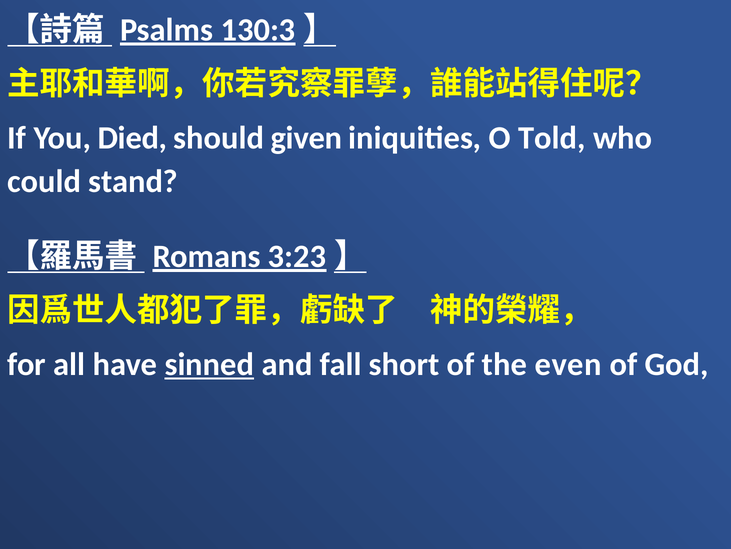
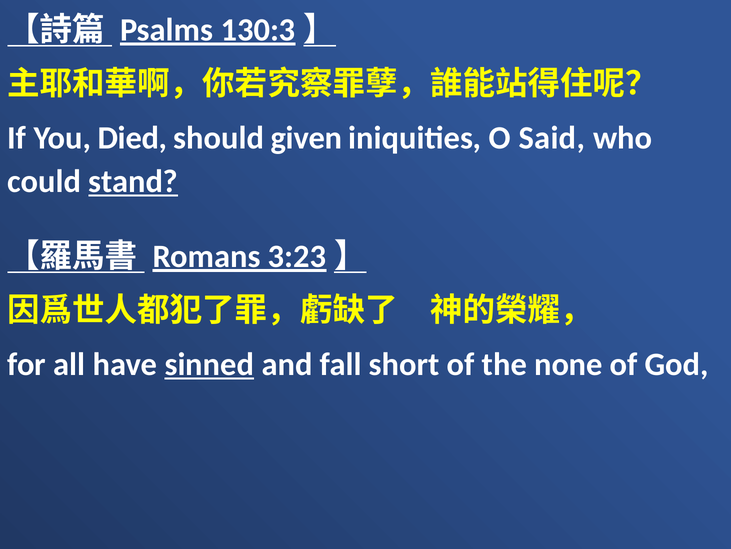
Told: Told -> Said
stand underline: none -> present
even: even -> none
